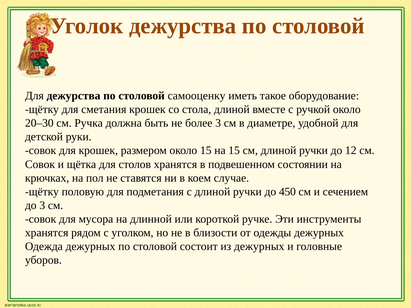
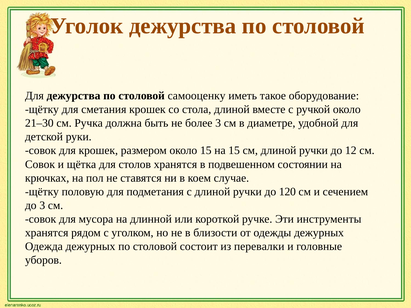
20–30: 20–30 -> 21–30
450: 450 -> 120
из дежурных: дежурных -> перевалки
